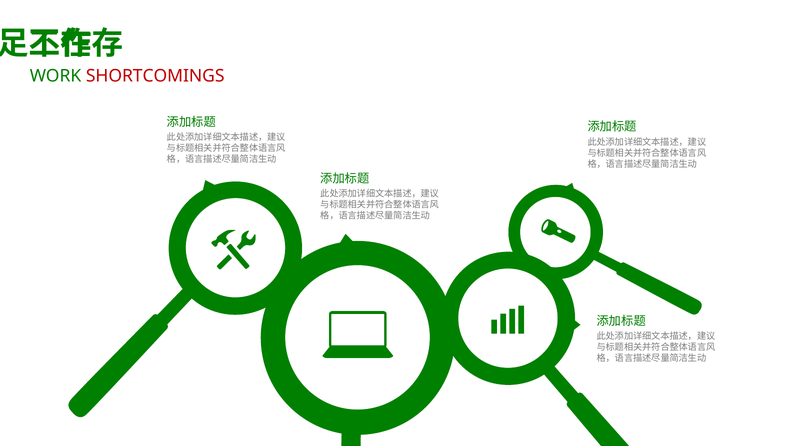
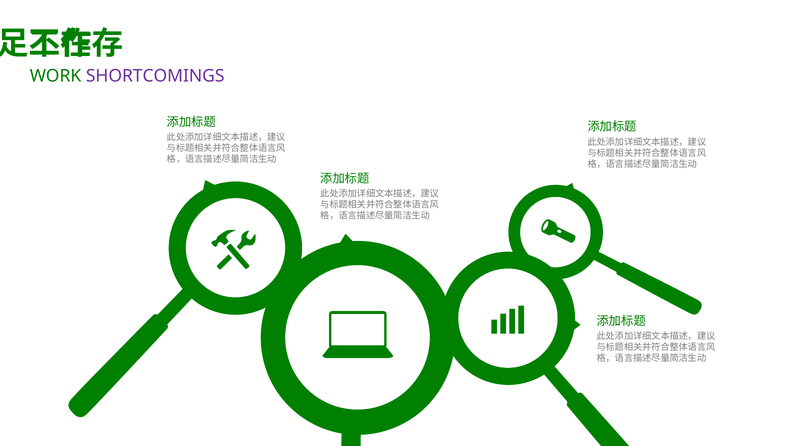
SHORTCOMINGS colour: red -> purple
